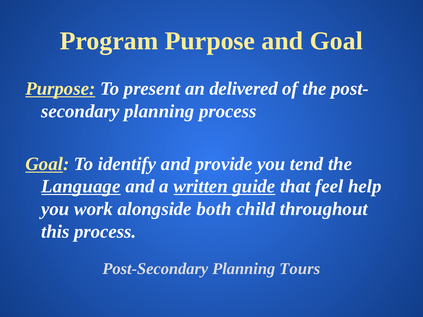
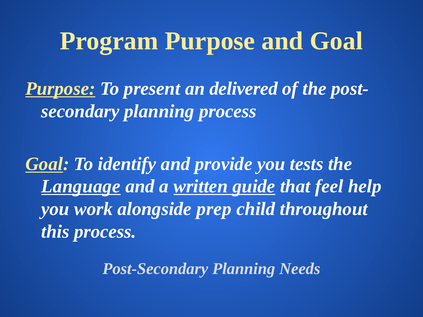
tend: tend -> tests
both: both -> prep
Tours: Tours -> Needs
